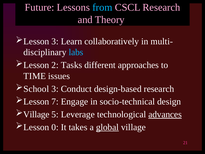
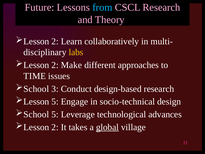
3 at (55, 41): 3 -> 2
labs colour: light blue -> yellow
Tasks: Tasks -> Make
Lesson 7: 7 -> 5
Village at (36, 114): Village -> School
advances underline: present -> none
0 at (55, 127): 0 -> 2
